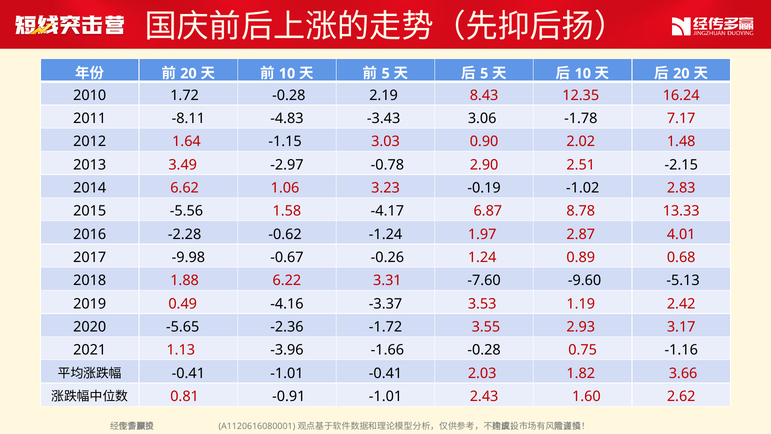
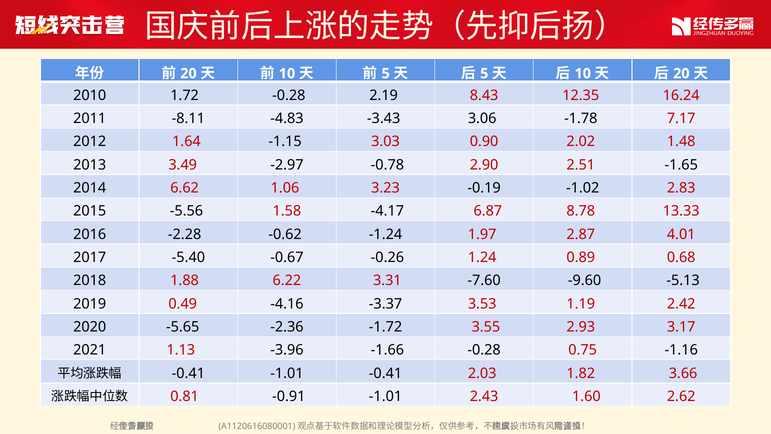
-2.15: -2.15 -> -1.65
-9.98: -9.98 -> -5.40
